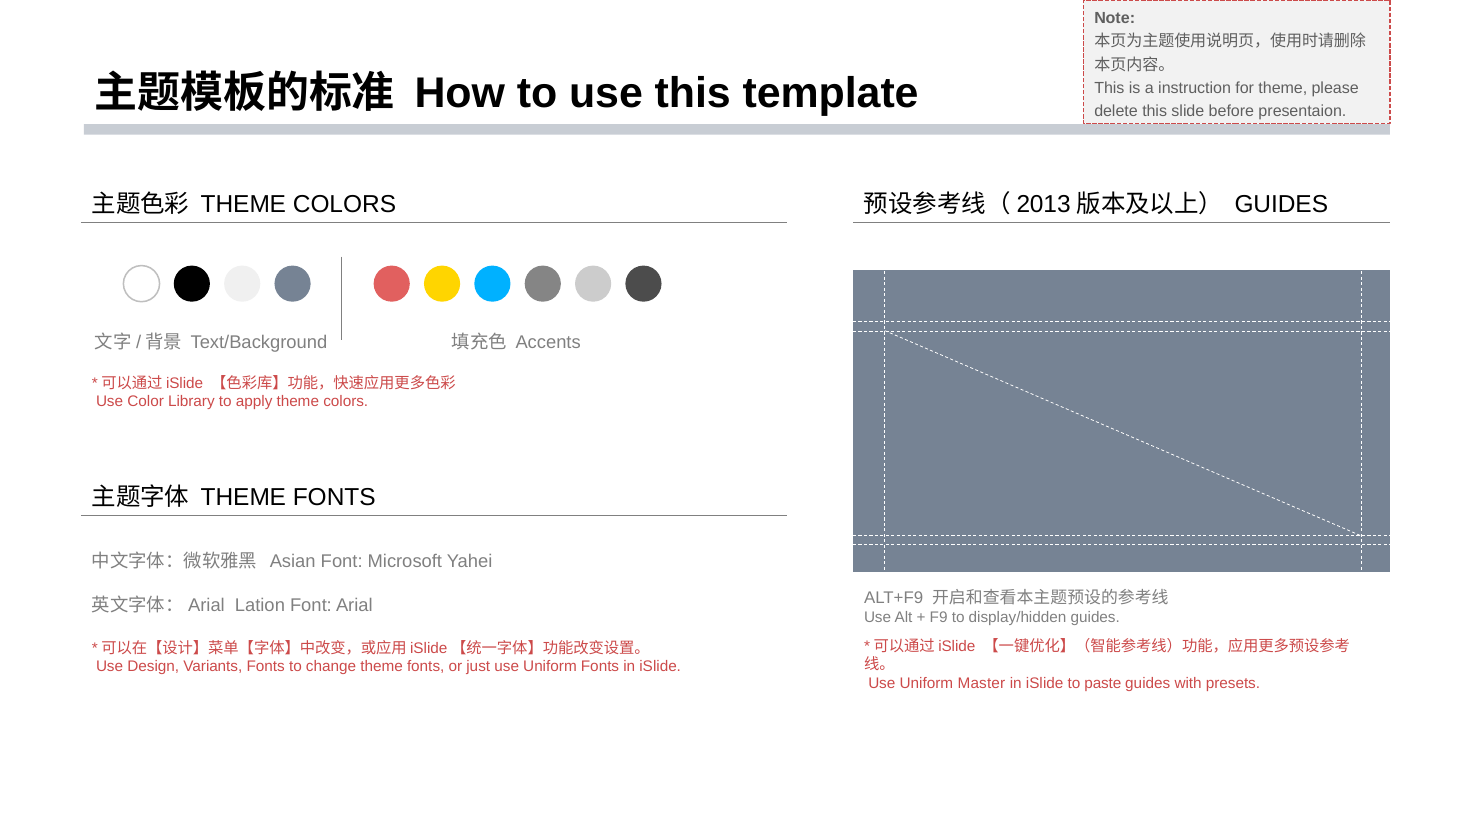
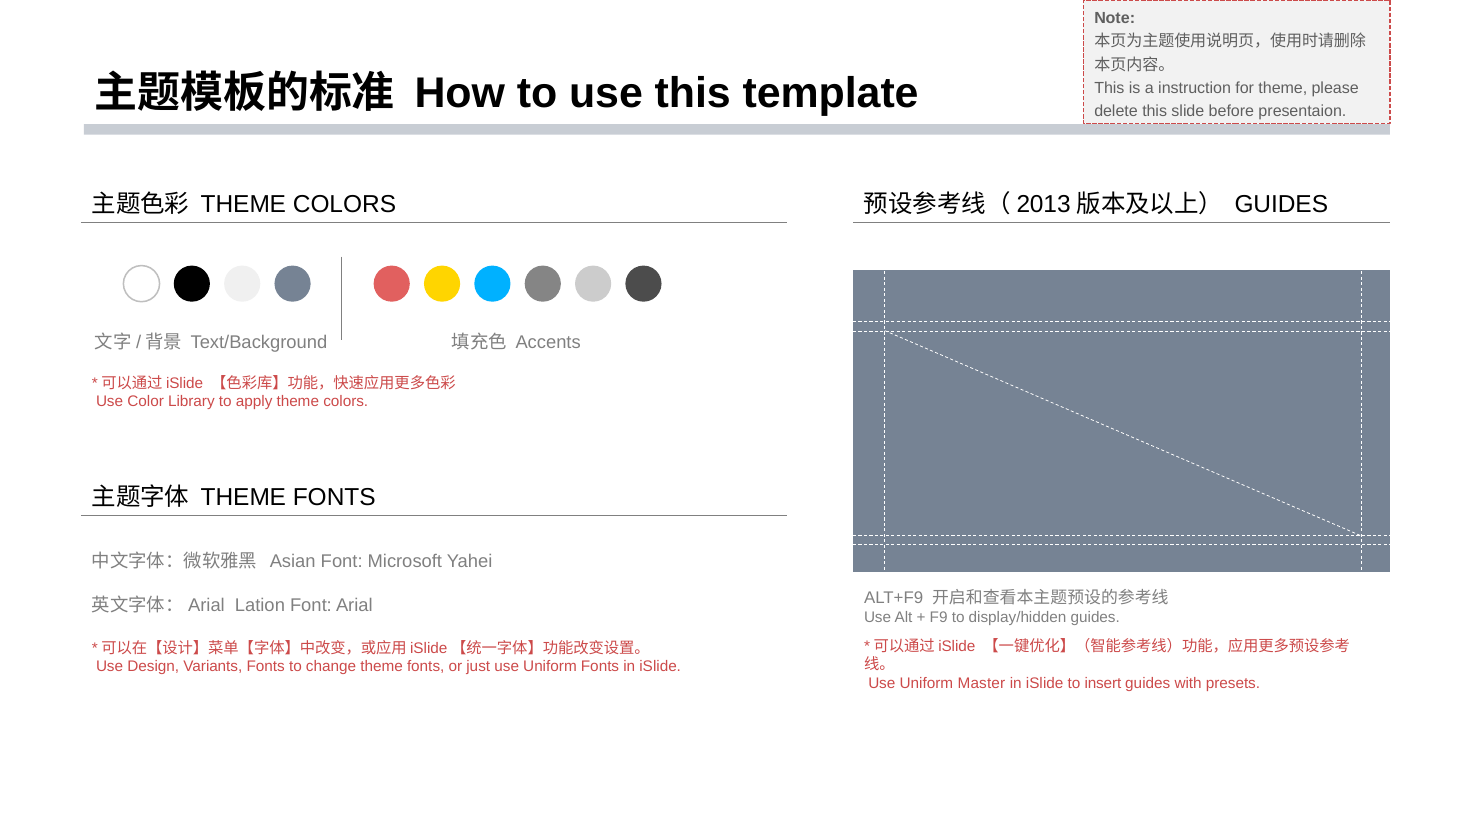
paste: paste -> insert
